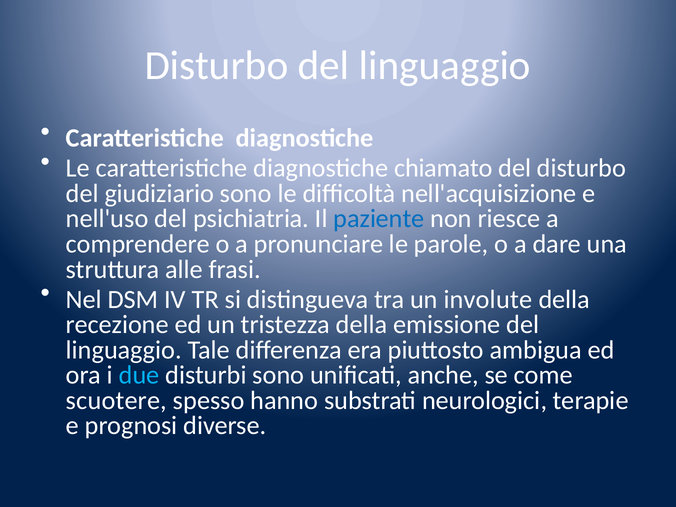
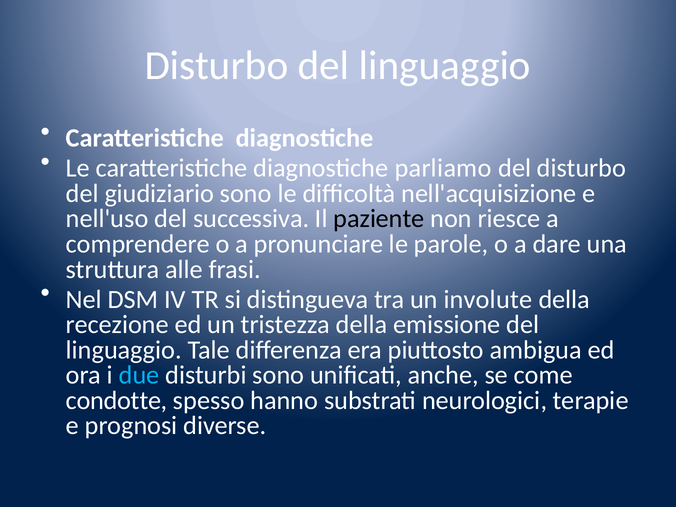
chiamato: chiamato -> parliamo
psichiatria: psichiatria -> successiva
paziente colour: blue -> black
scuotere: scuotere -> condotte
